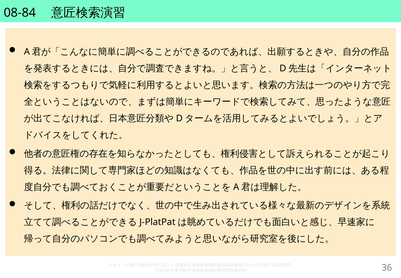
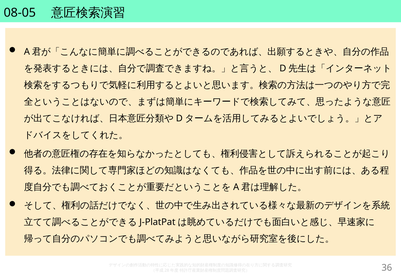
08-84: 08-84 -> 08-05
